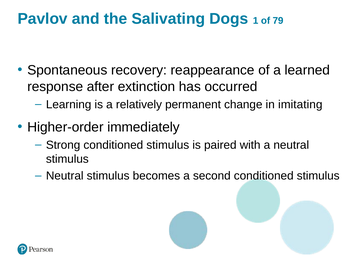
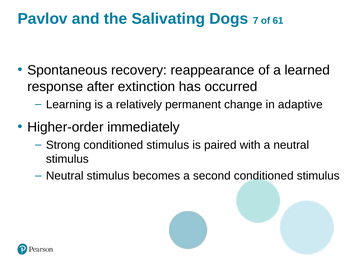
1: 1 -> 7
79: 79 -> 61
imitating: imitating -> adaptive
